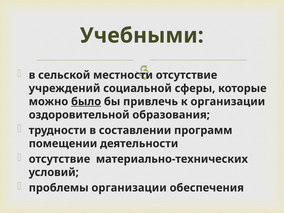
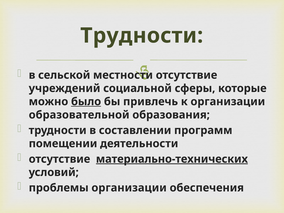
Учебными at (142, 36): Учебными -> Трудности
оздоровительной: оздоровительной -> образовательной
материально-технических underline: none -> present
